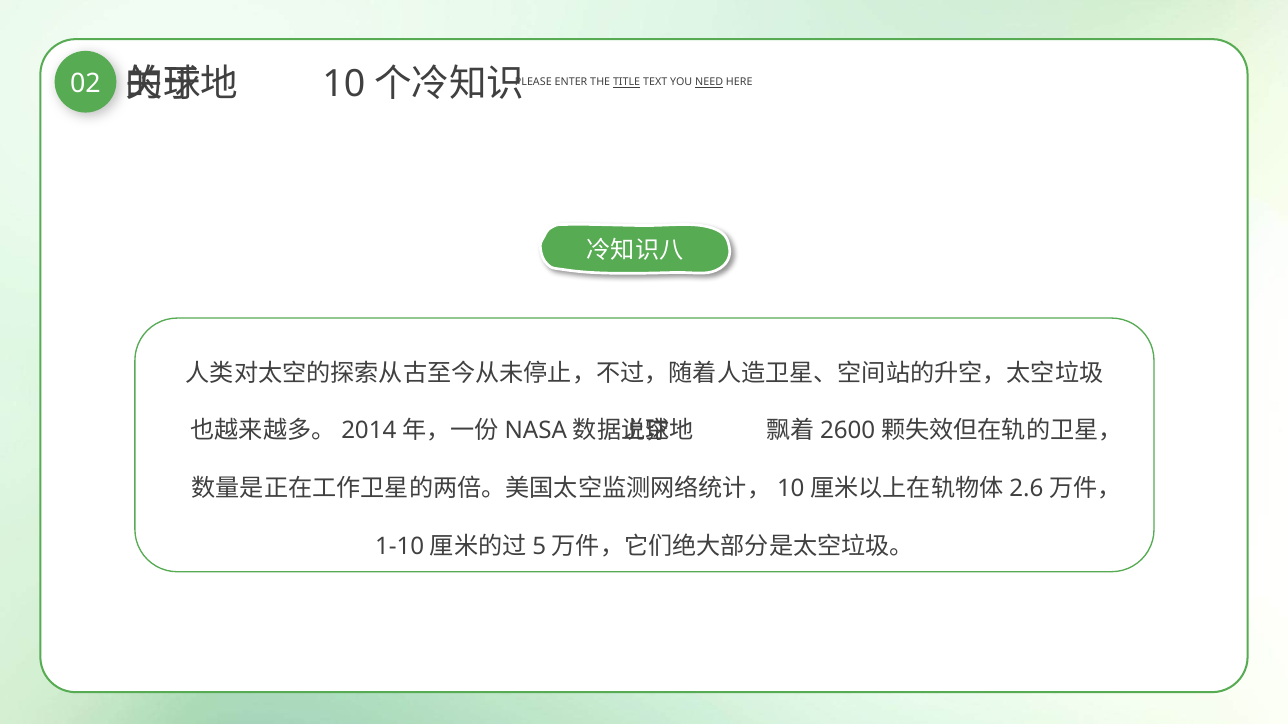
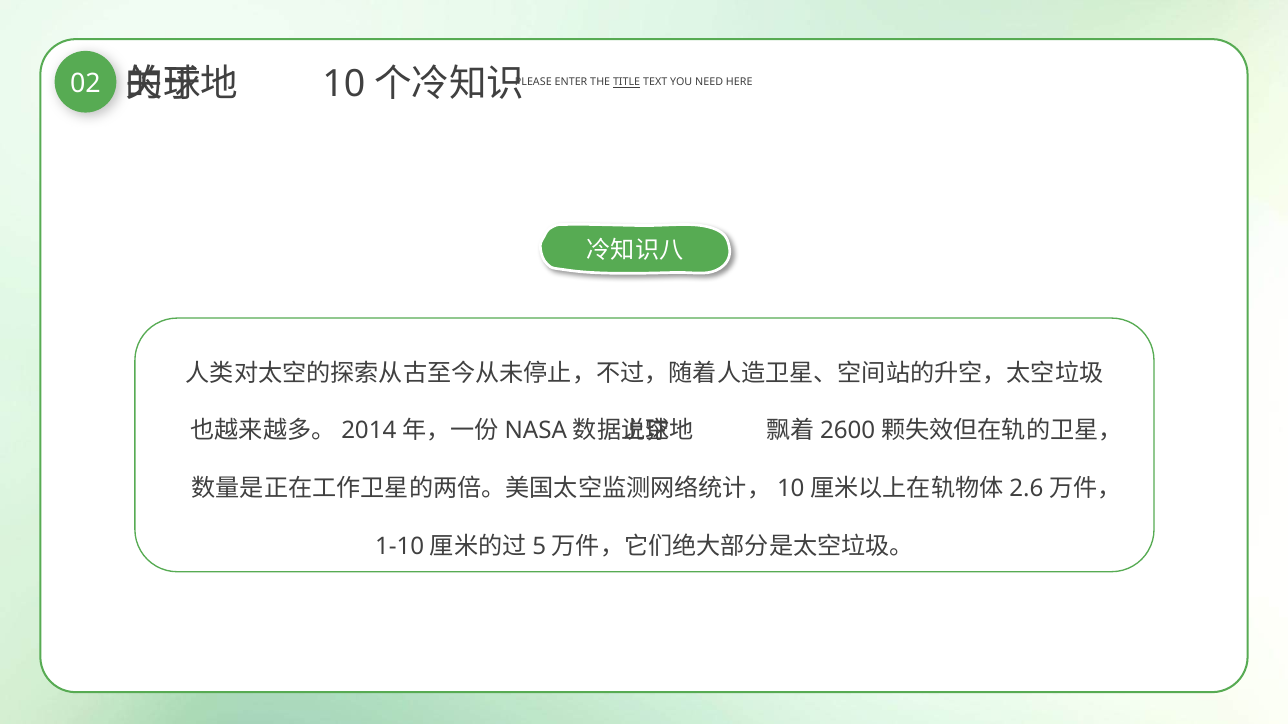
NEED underline: present -> none
